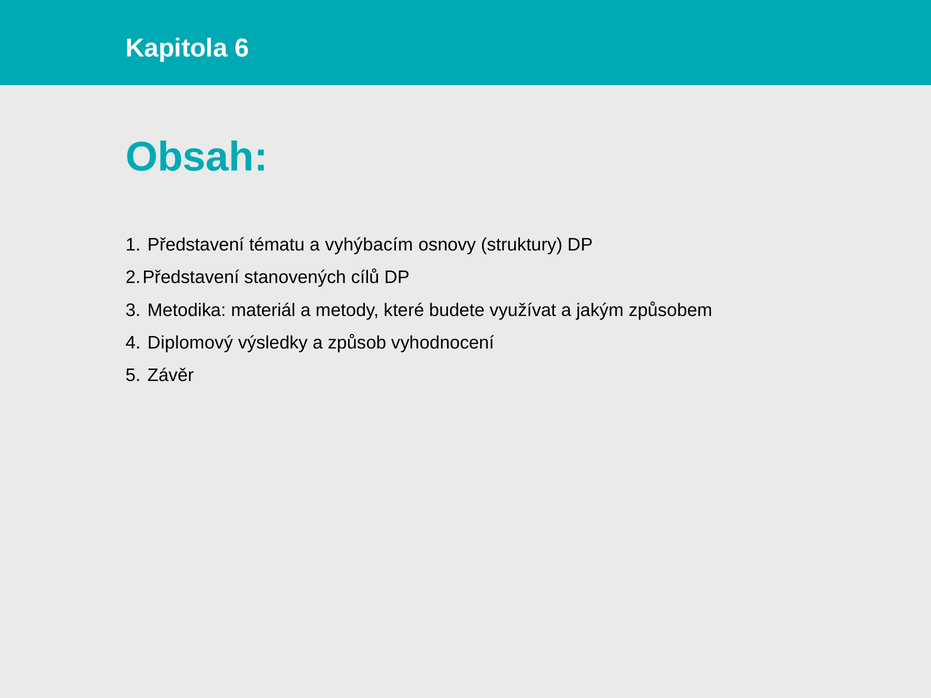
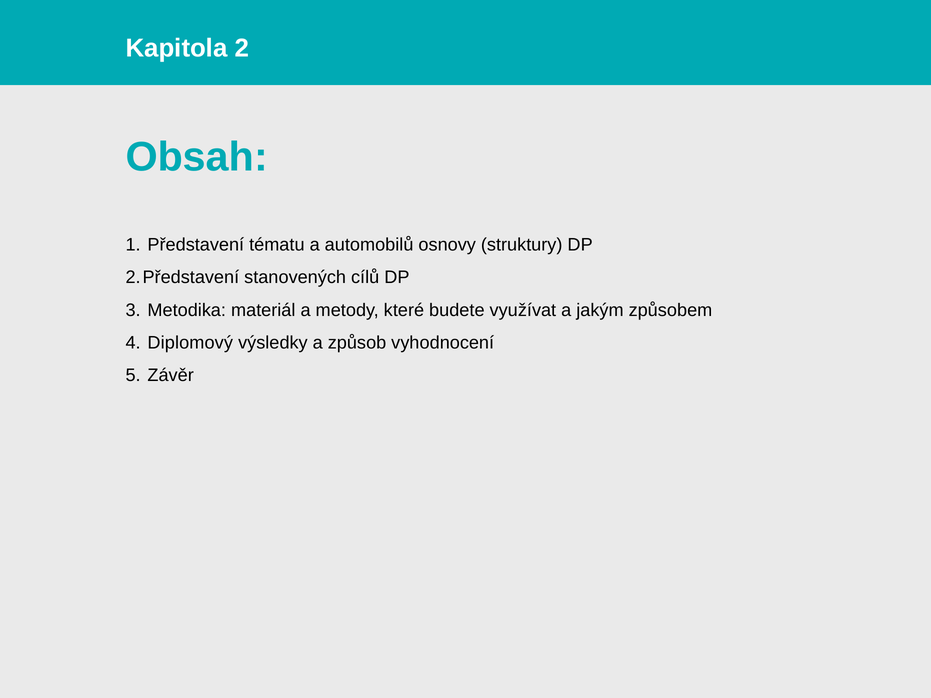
6: 6 -> 2
vyhýbacím: vyhýbacím -> automobilů
